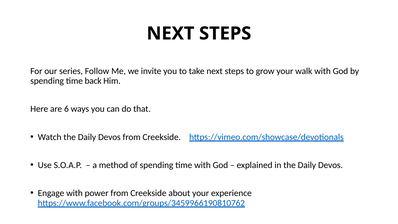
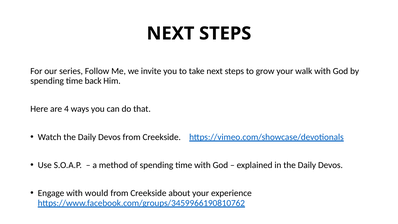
6: 6 -> 4
power: power -> would
